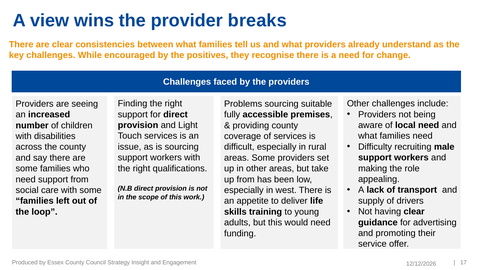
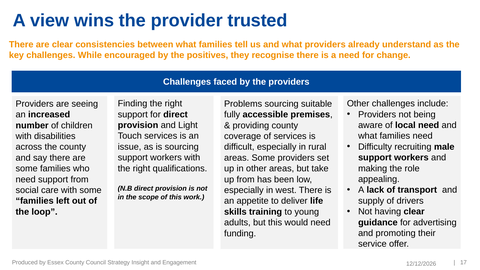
breaks: breaks -> trusted
